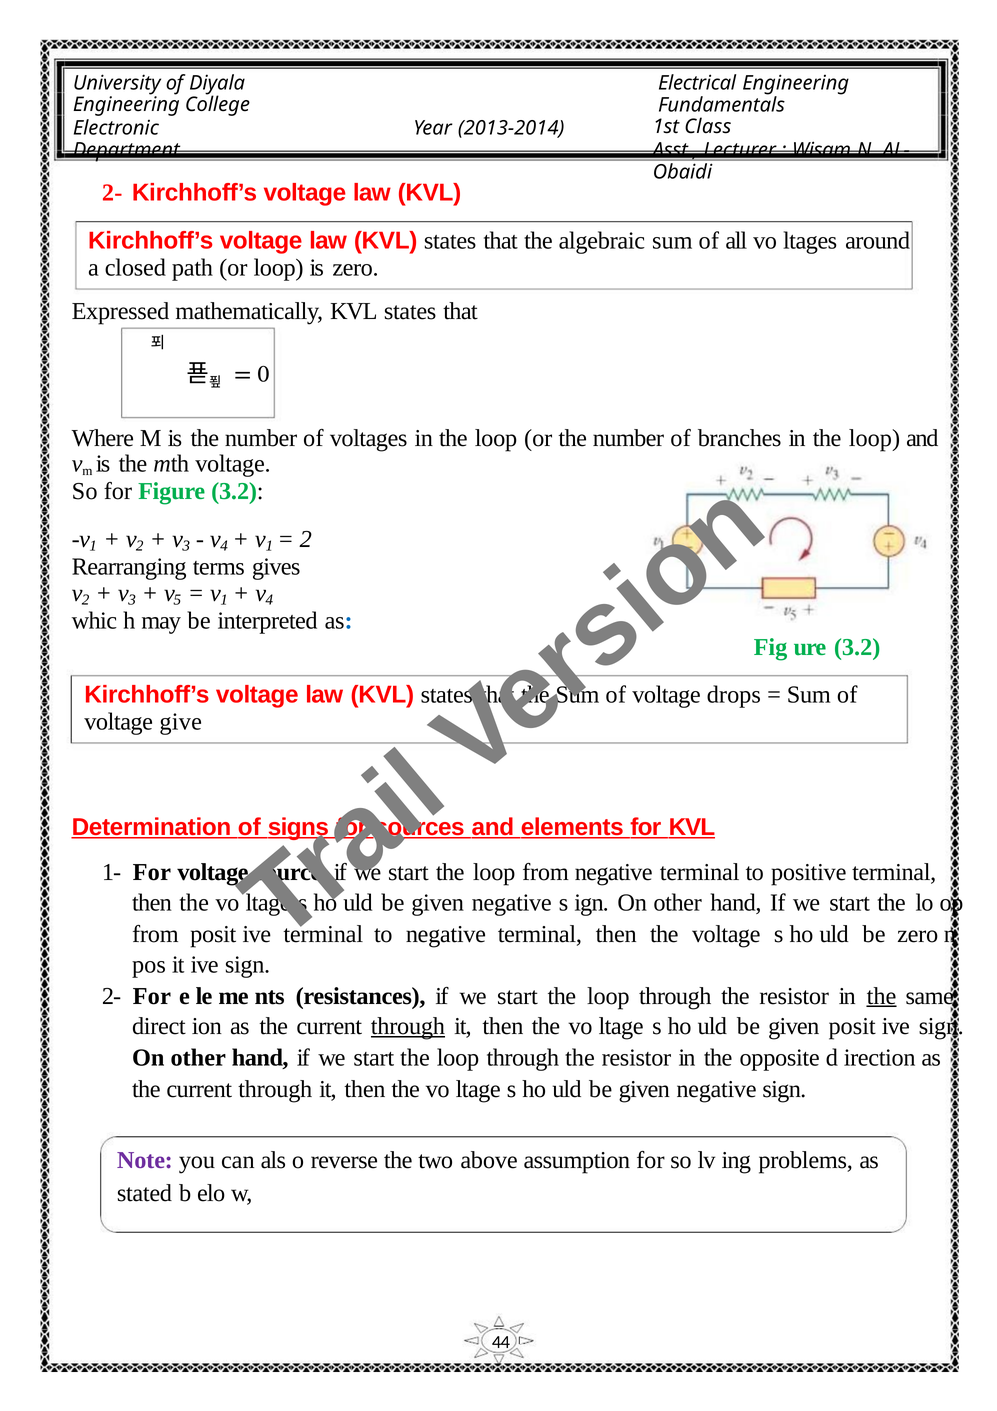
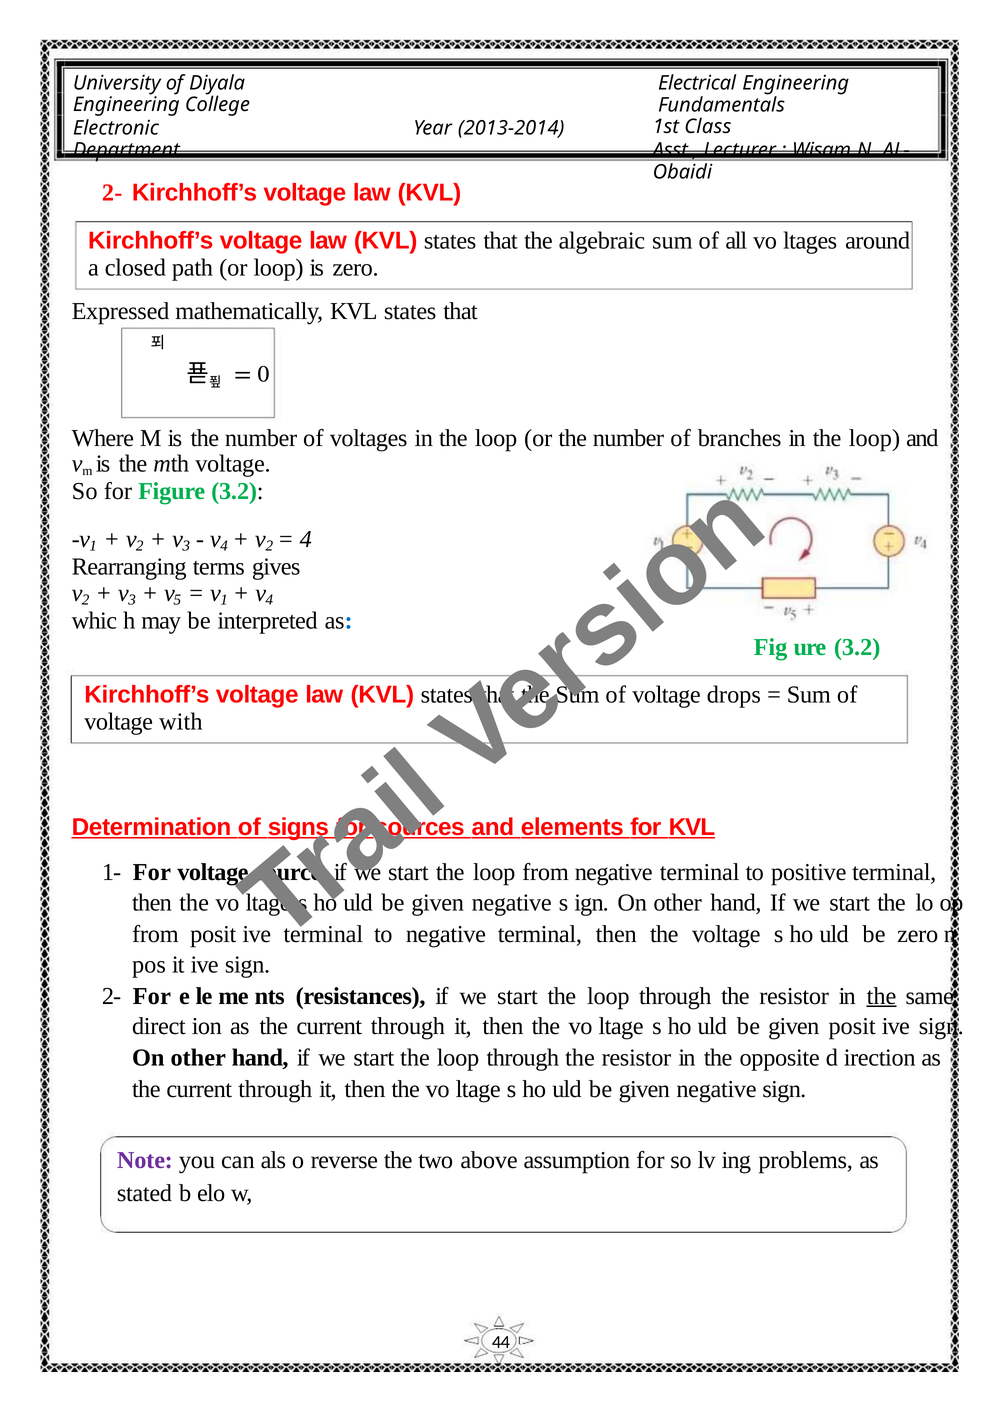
2 at (306, 539): 2 -> 4
4 1: 1 -> 2
give: give -> with
through at (408, 1026) underline: present -> none
